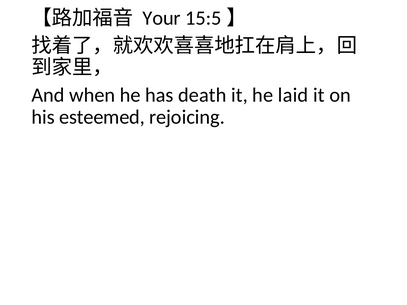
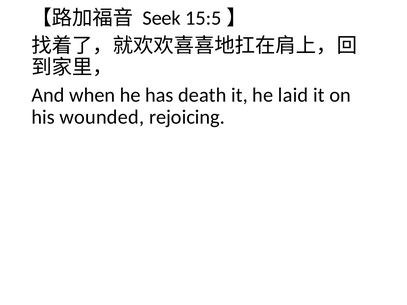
Your: Your -> Seek
esteemed: esteemed -> wounded
